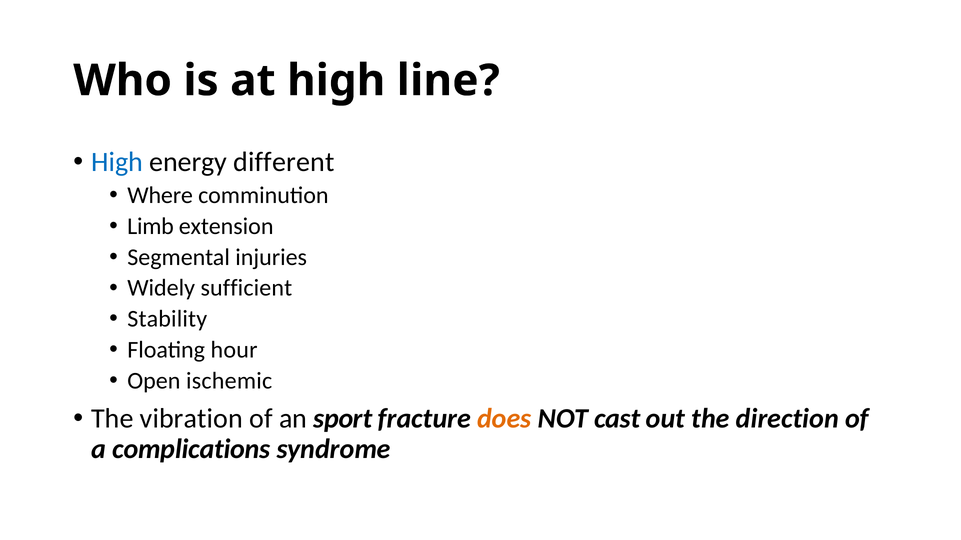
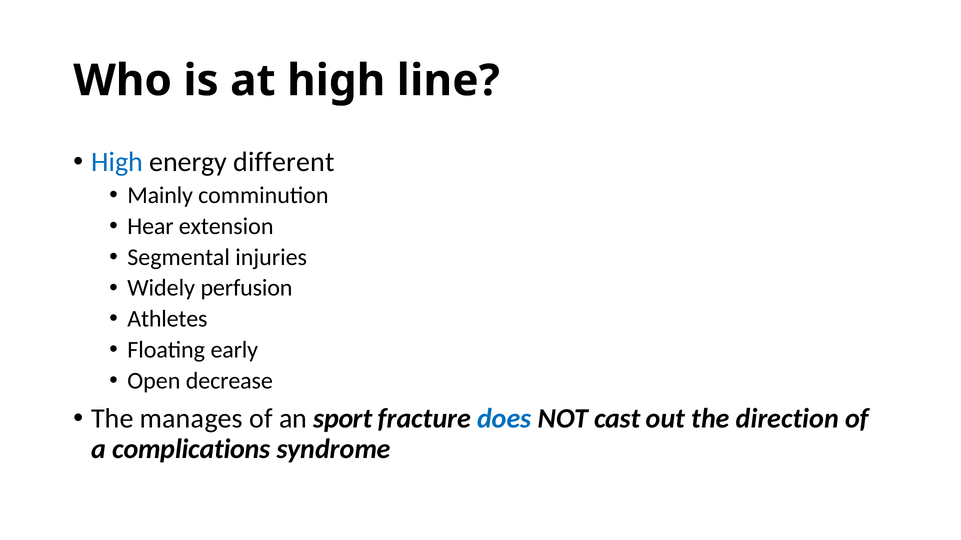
Where: Where -> Mainly
Limb: Limb -> Hear
sufficient: sufficient -> perfusion
Stability: Stability -> Athletes
hour: hour -> early
ischemic: ischemic -> decrease
vibration: vibration -> manages
does colour: orange -> blue
